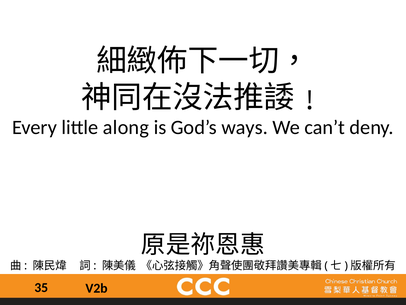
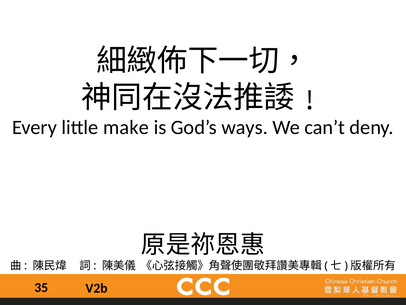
along: along -> make
